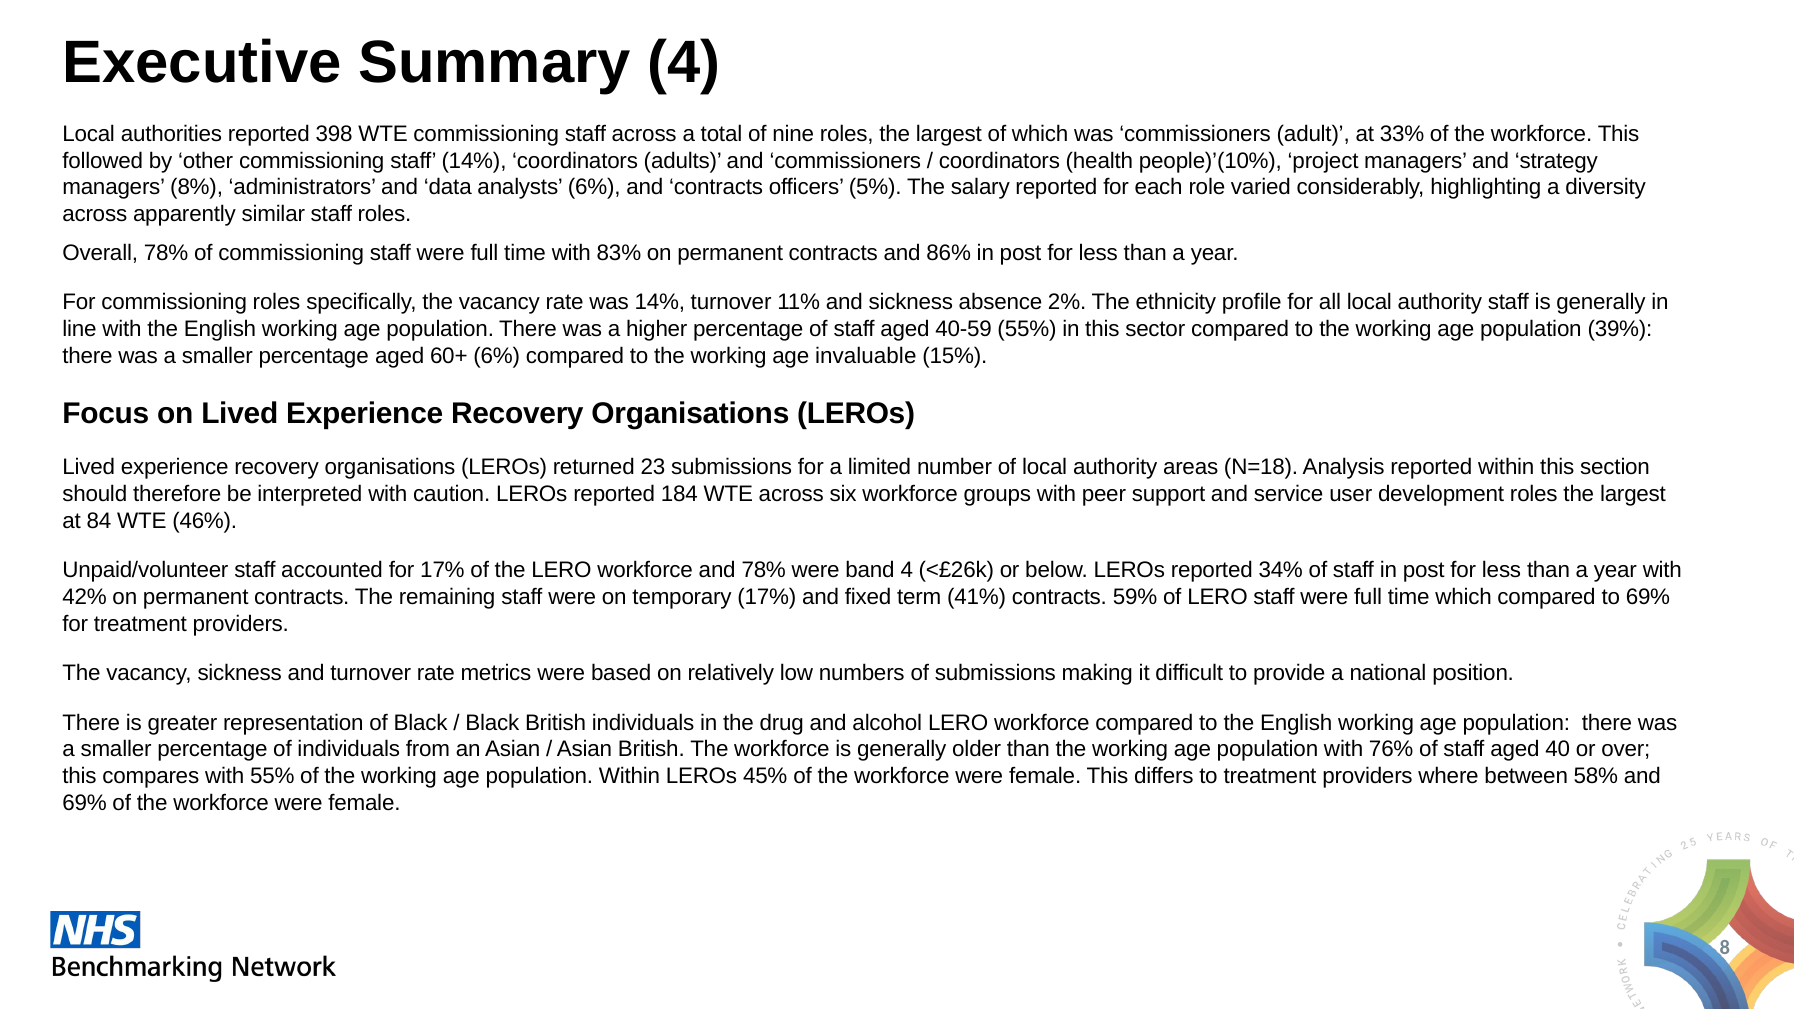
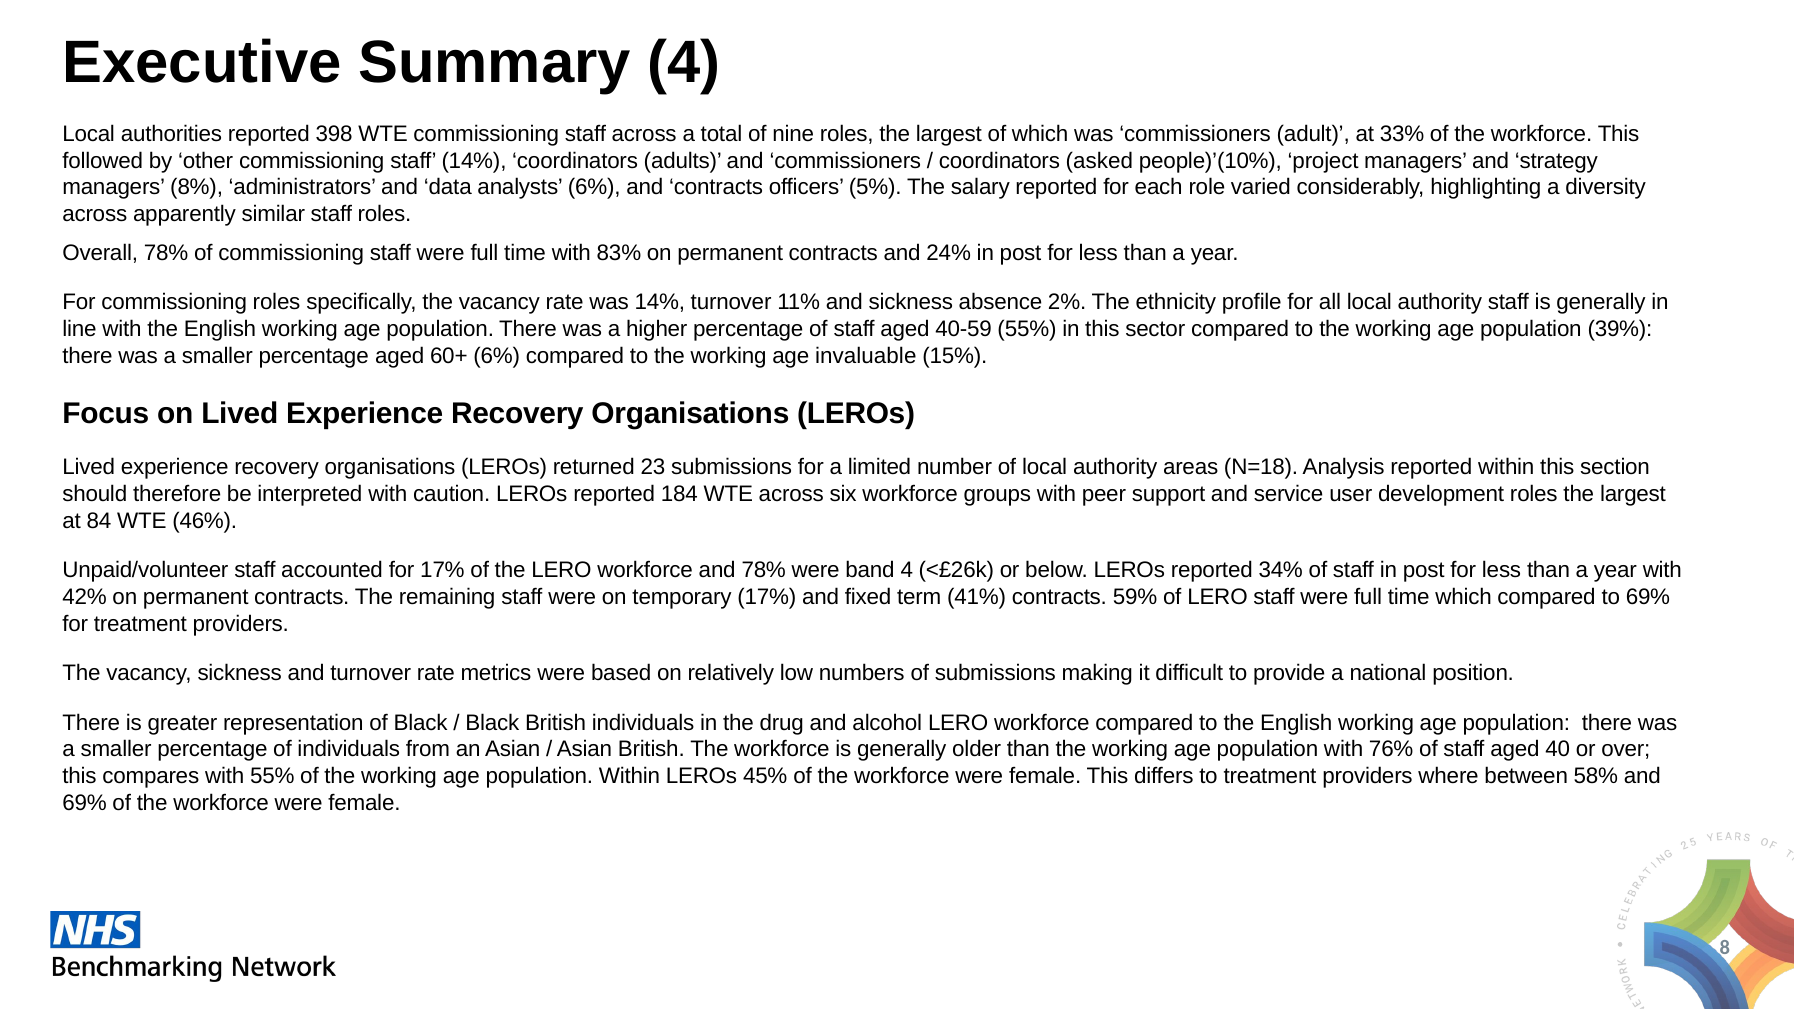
health: health -> asked
86%: 86% -> 24%
